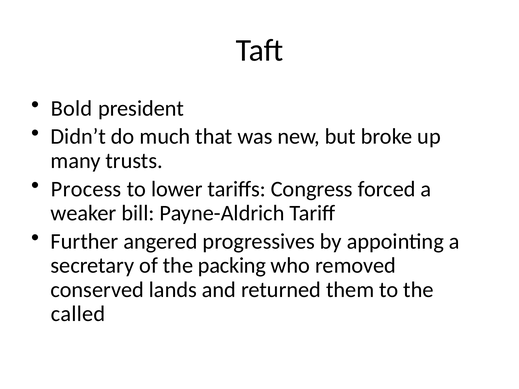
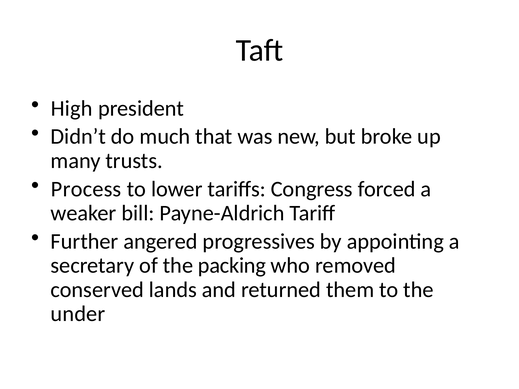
Bold: Bold -> High
called: called -> under
